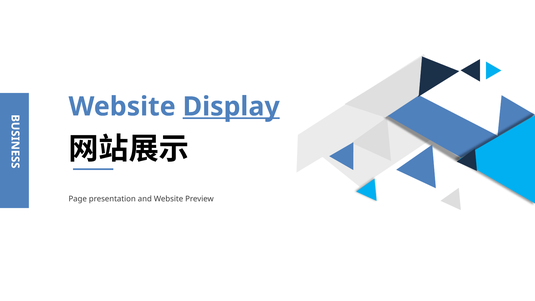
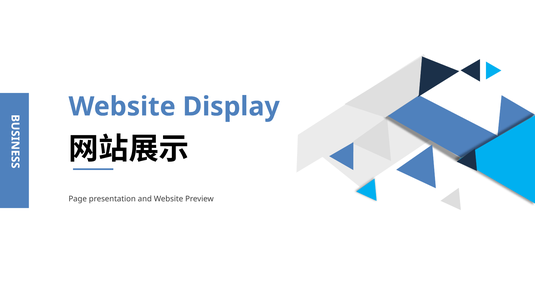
Display underline: present -> none
